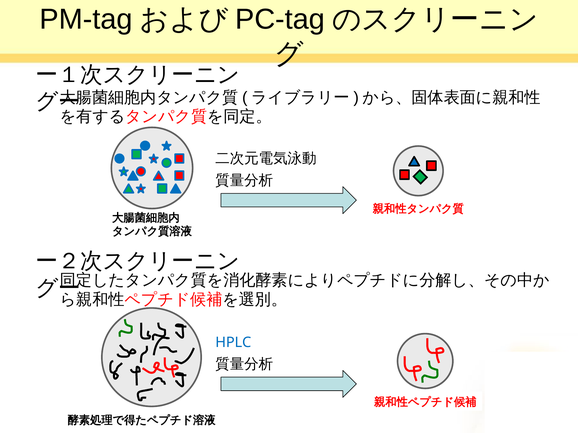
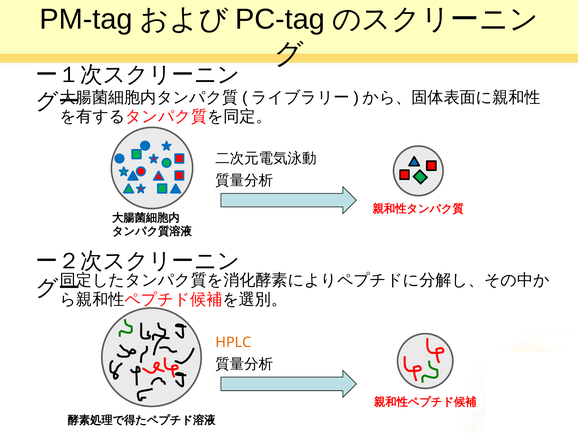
HPLC colour: blue -> orange
